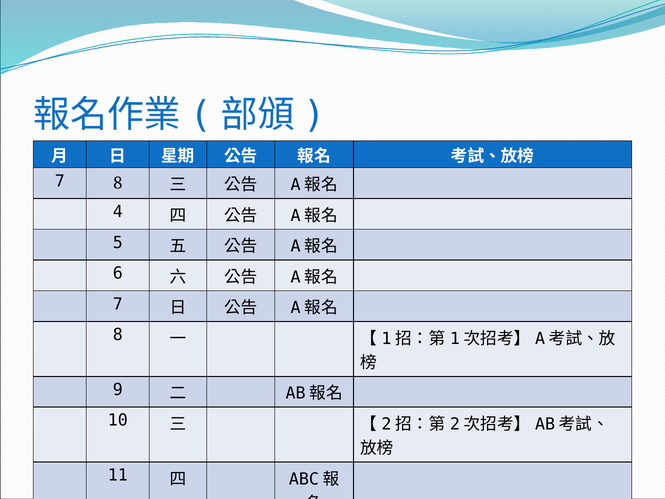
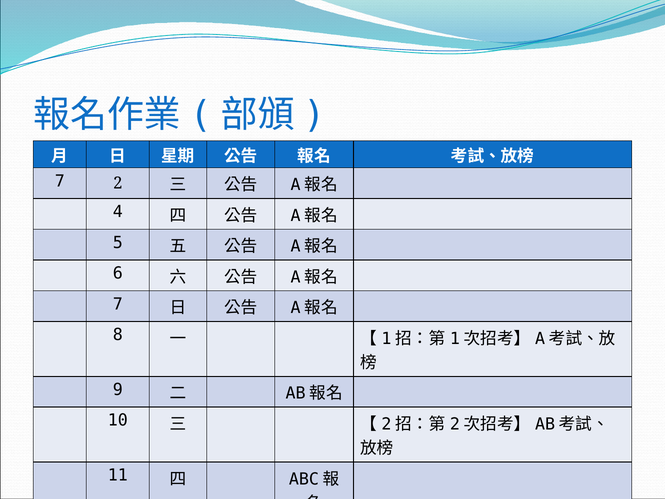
7 8: 8 -> 2
